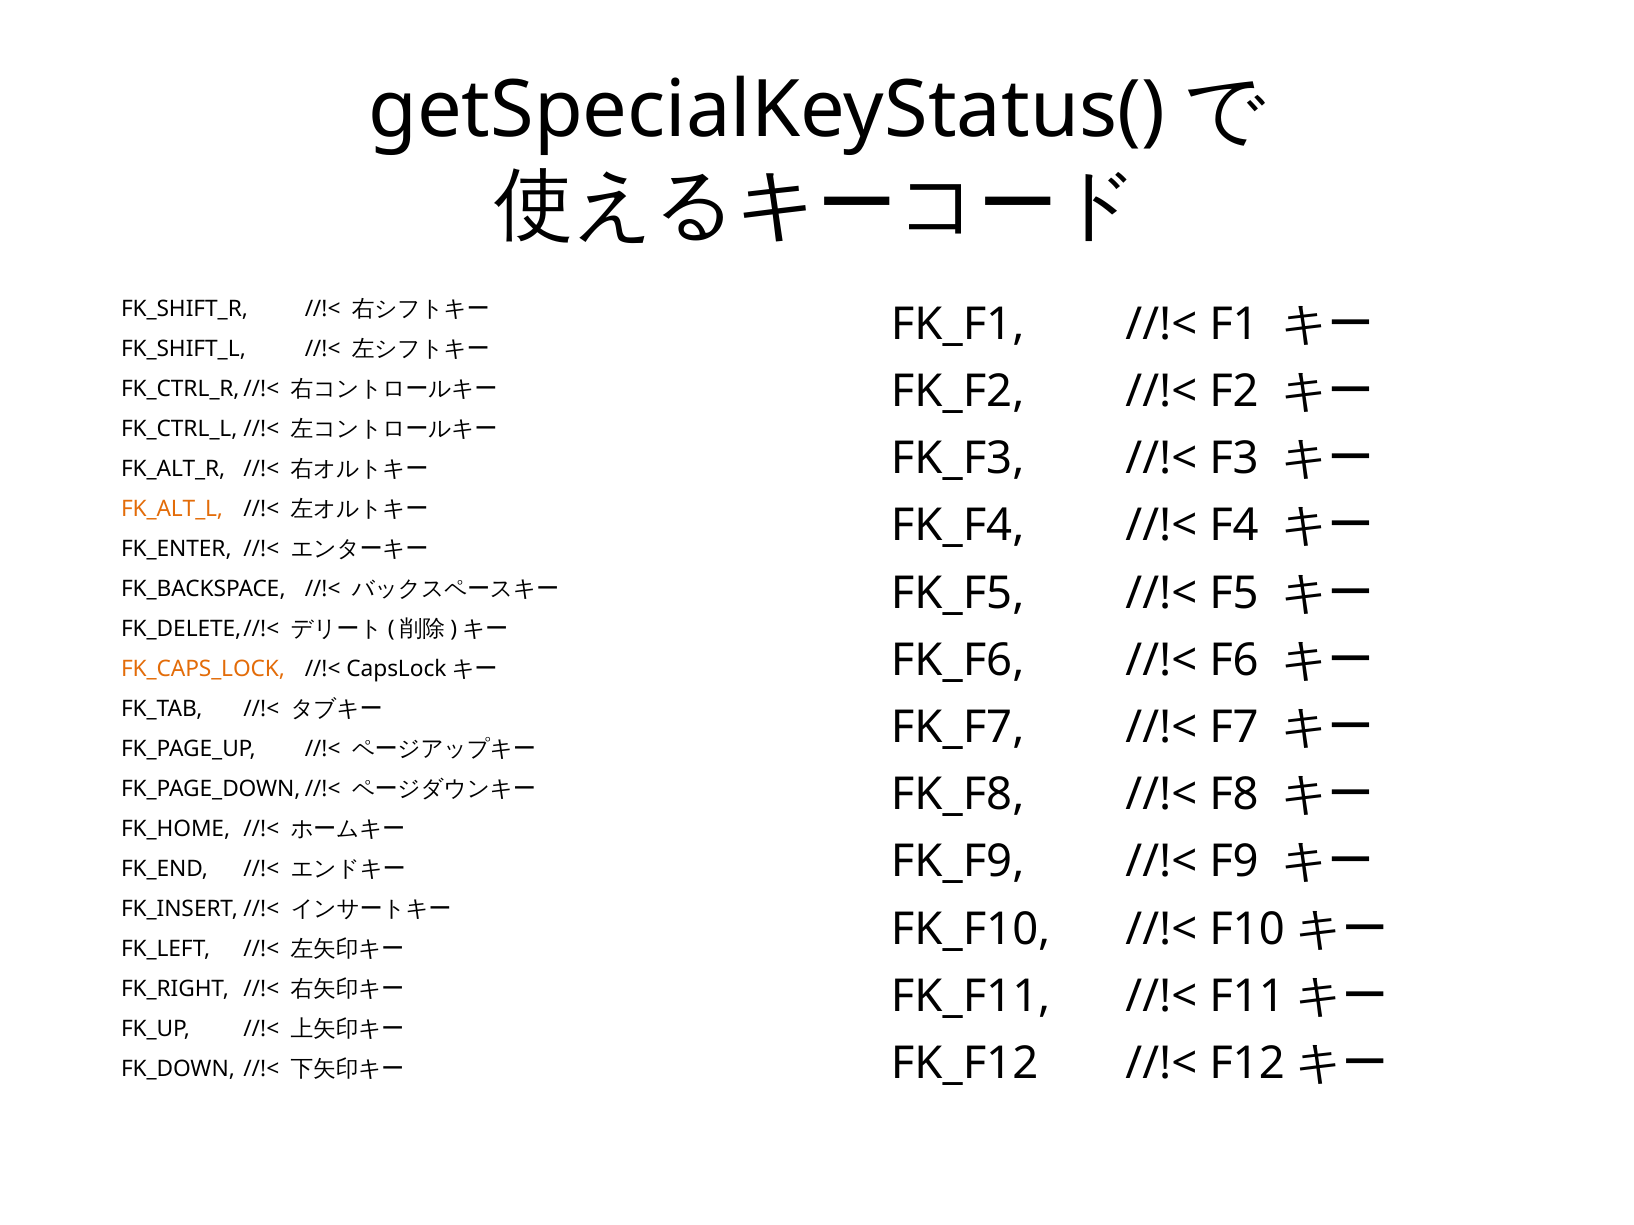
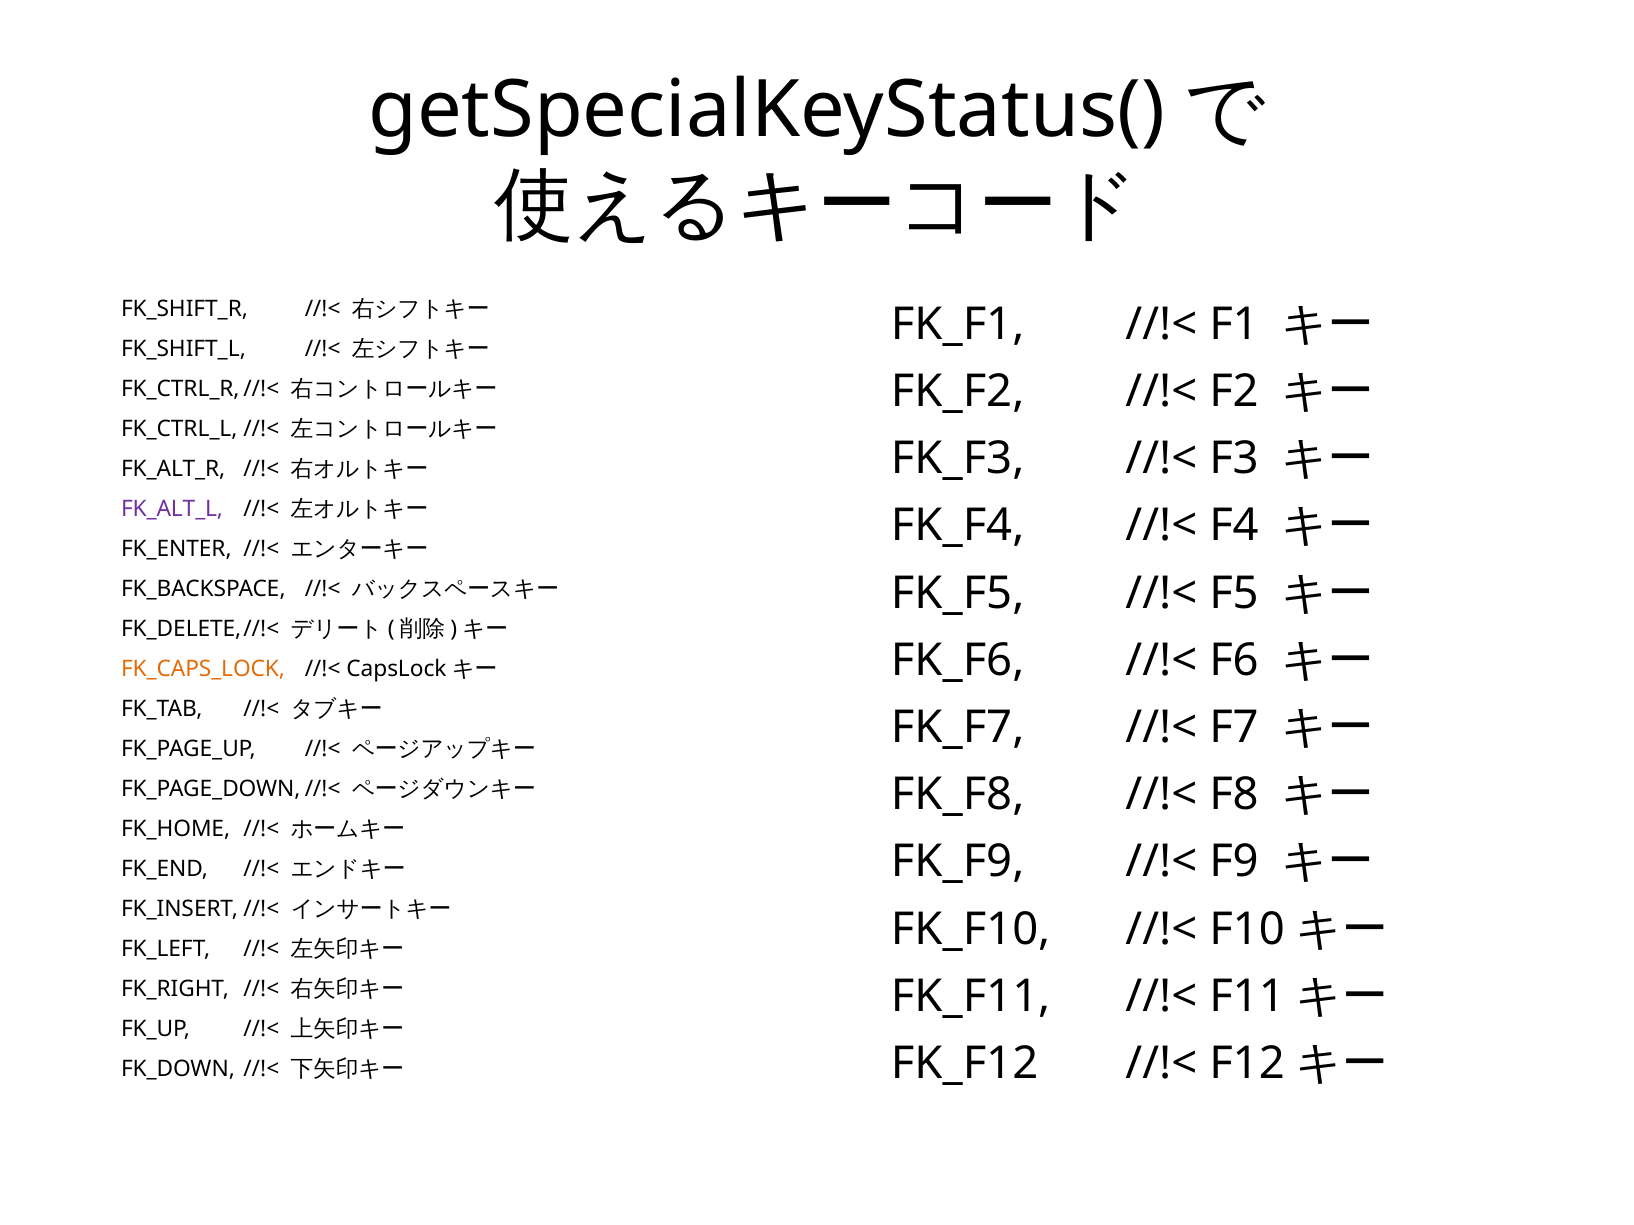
FK_ALT_L colour: orange -> purple
